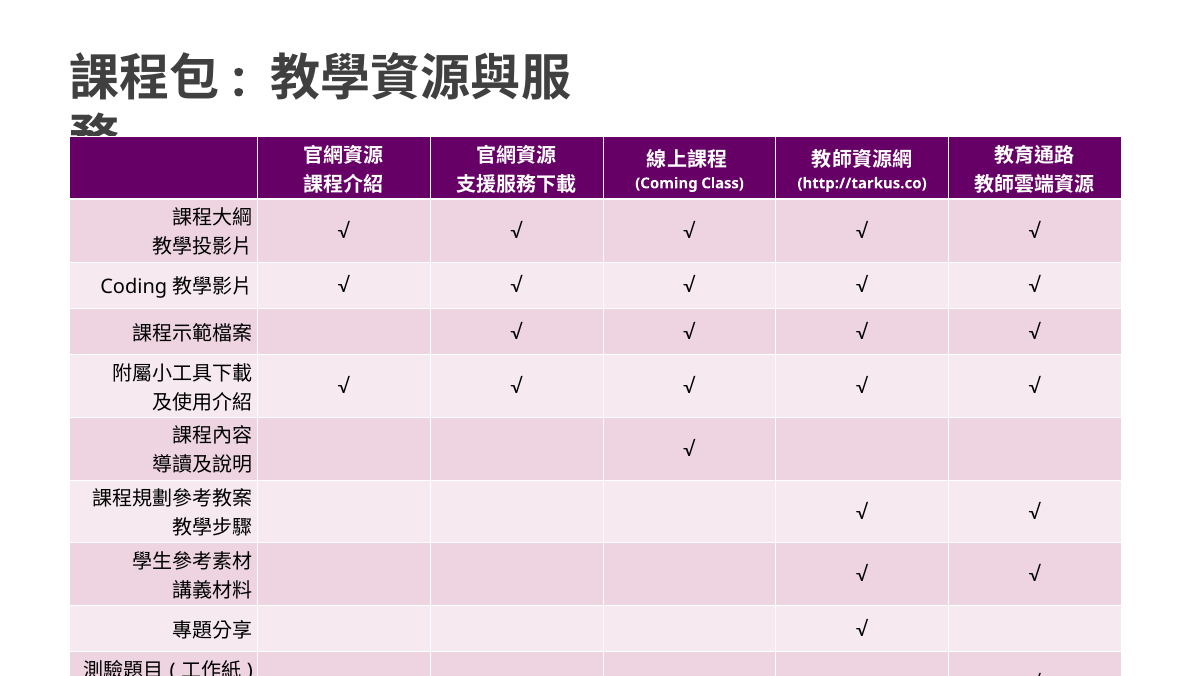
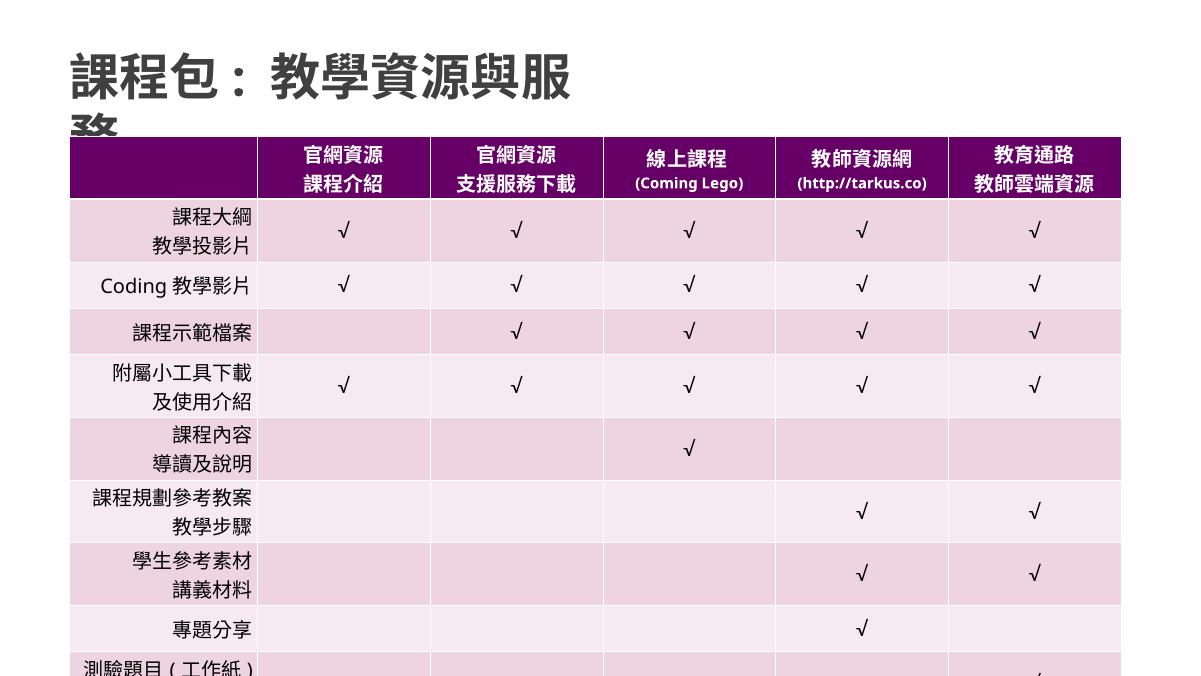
Class: Class -> Lego
